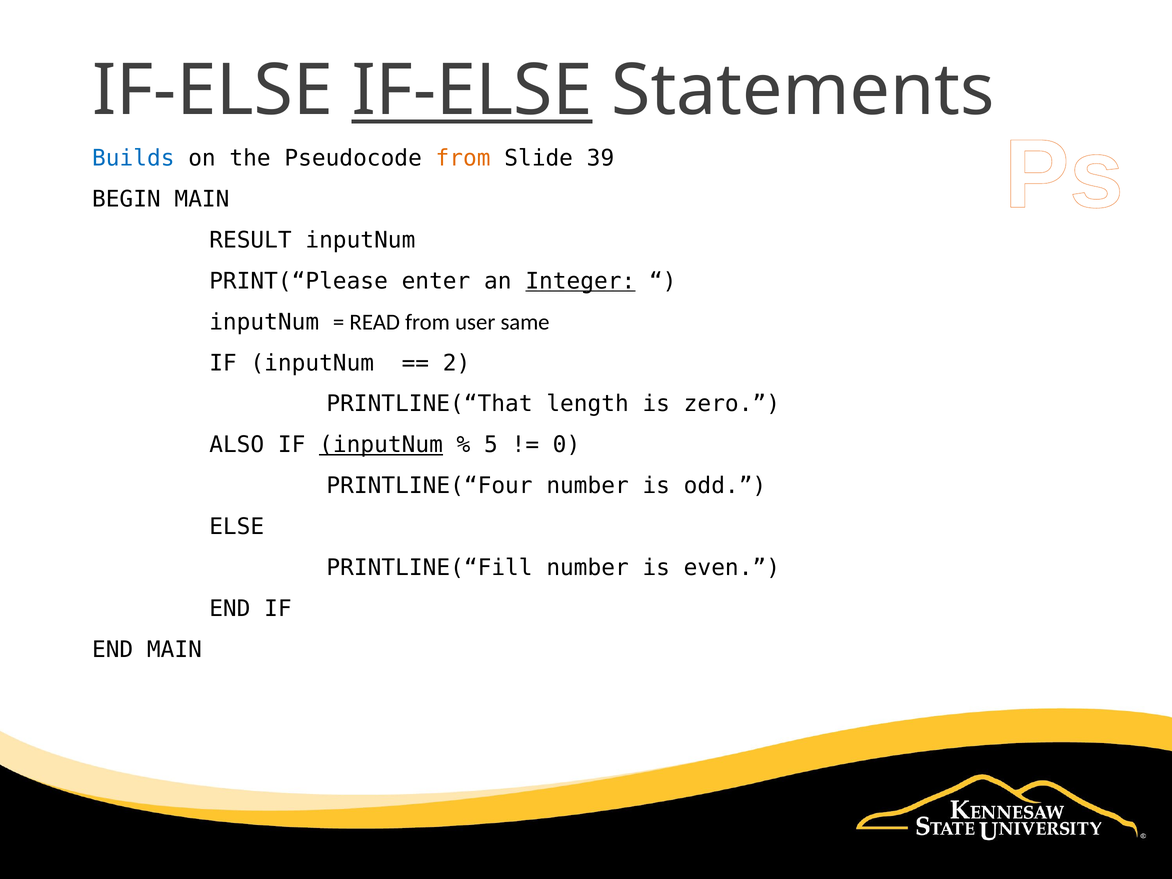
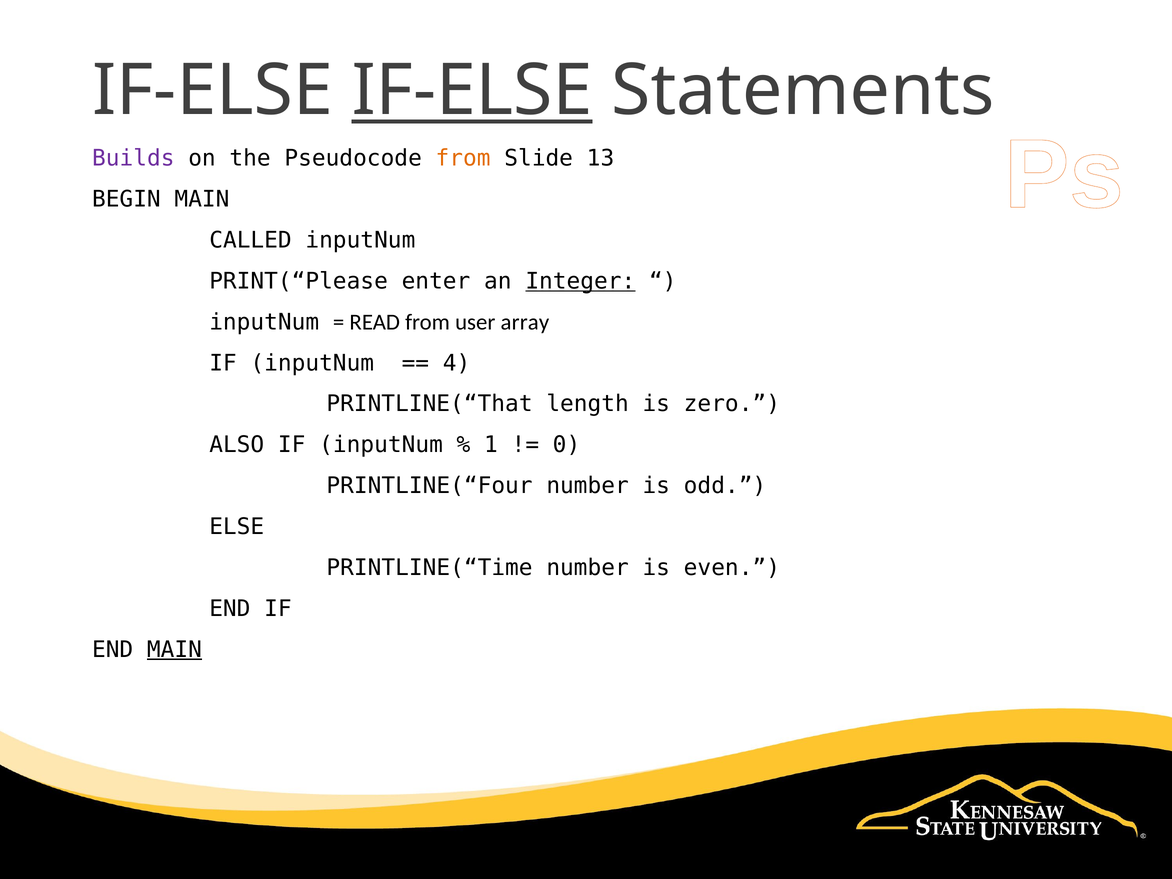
Builds colour: blue -> purple
39: 39 -> 13
RESULT: RESULT -> CALLED
same: same -> array
2: 2 -> 4
inputNum at (381, 445) underline: present -> none
5: 5 -> 1
PRINTLINE(“Fill: PRINTLINE(“Fill -> PRINTLINE(“Time
MAIN at (174, 650) underline: none -> present
